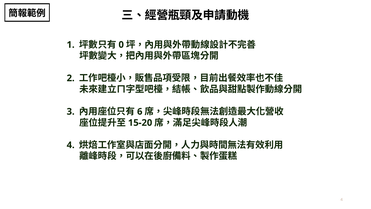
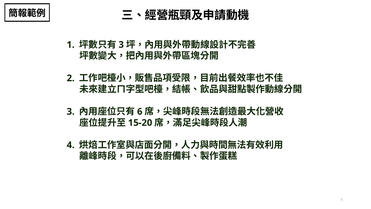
0 at (121, 45): 0 -> 3
